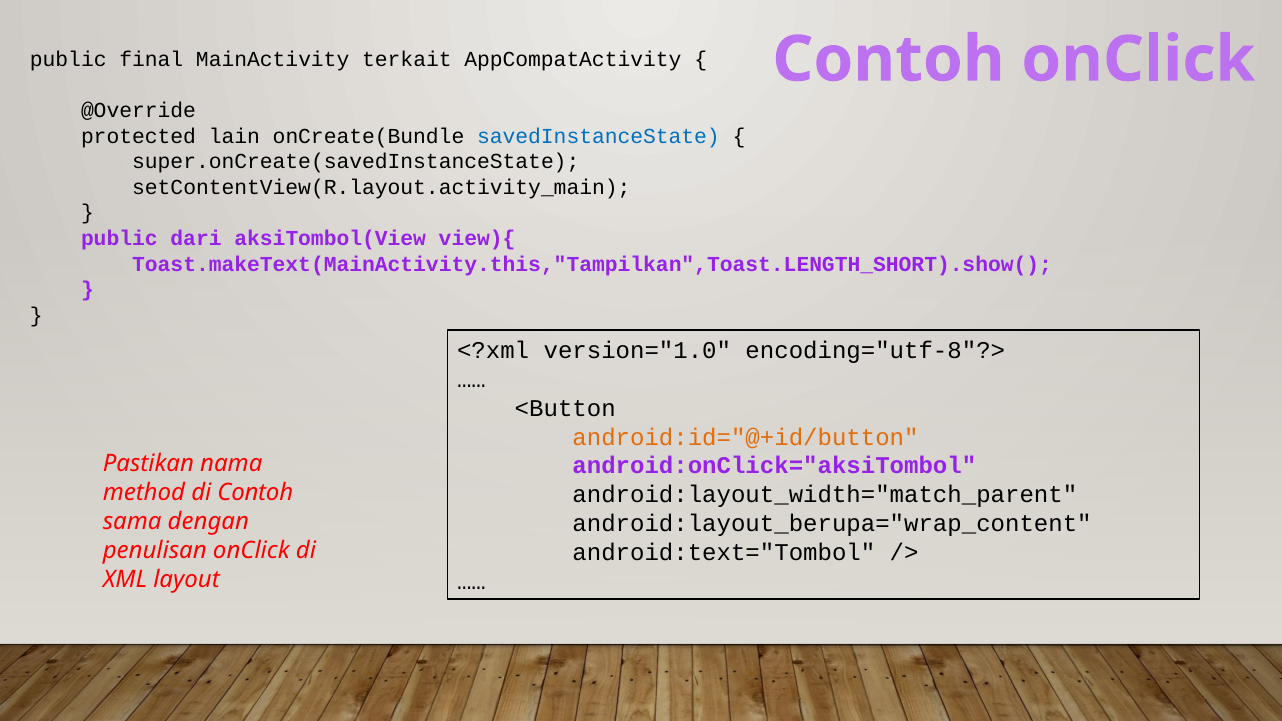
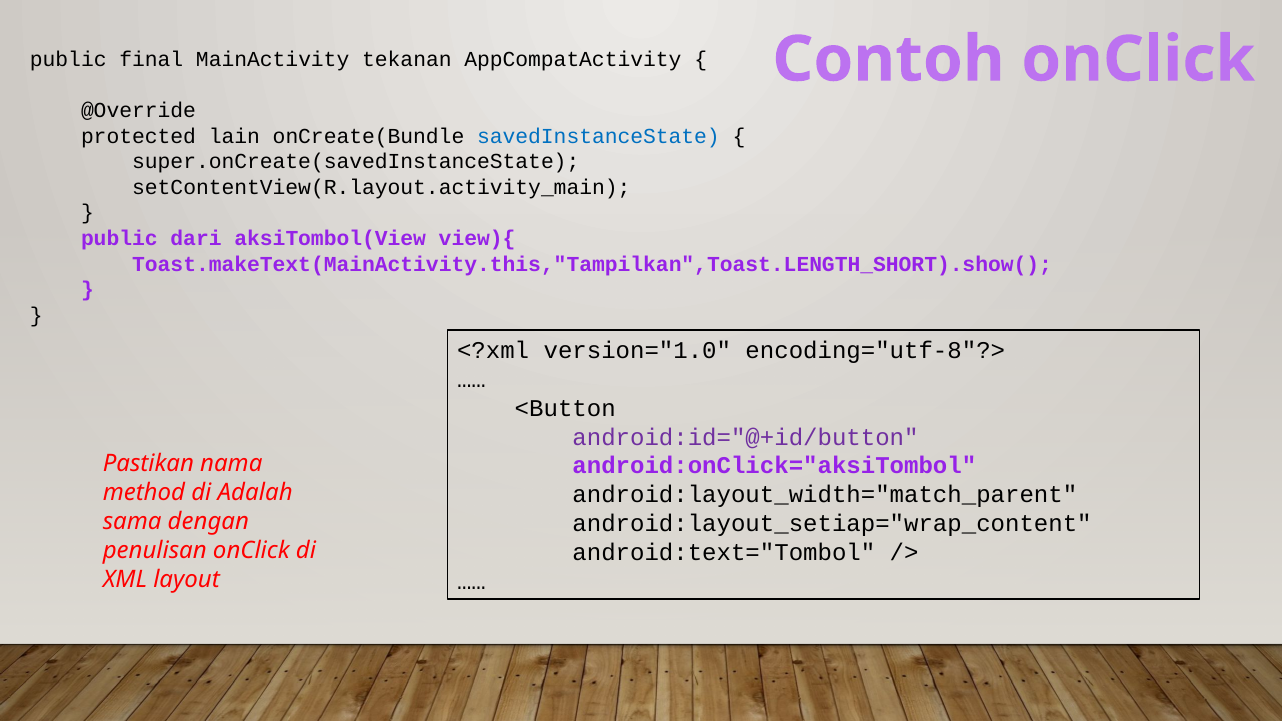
terkait: terkait -> tekanan
android:id="@+id/button colour: orange -> purple
di Contoh: Contoh -> Adalah
android:layout_berupa="wrap_content: android:layout_berupa="wrap_content -> android:layout_setiap="wrap_content
